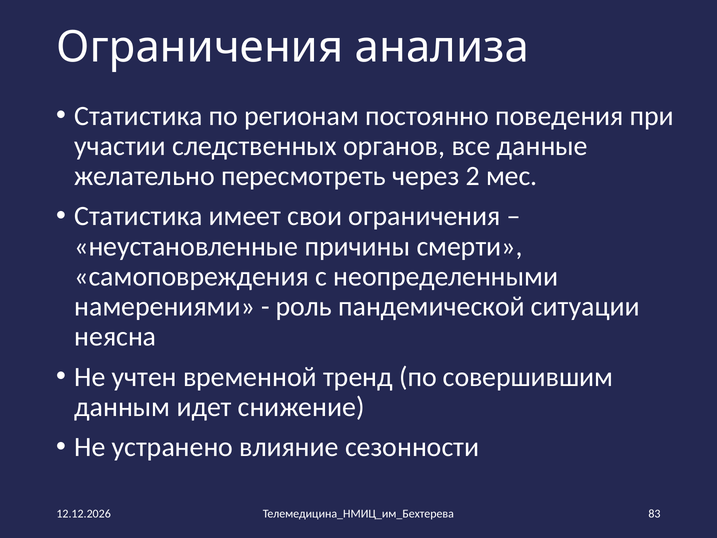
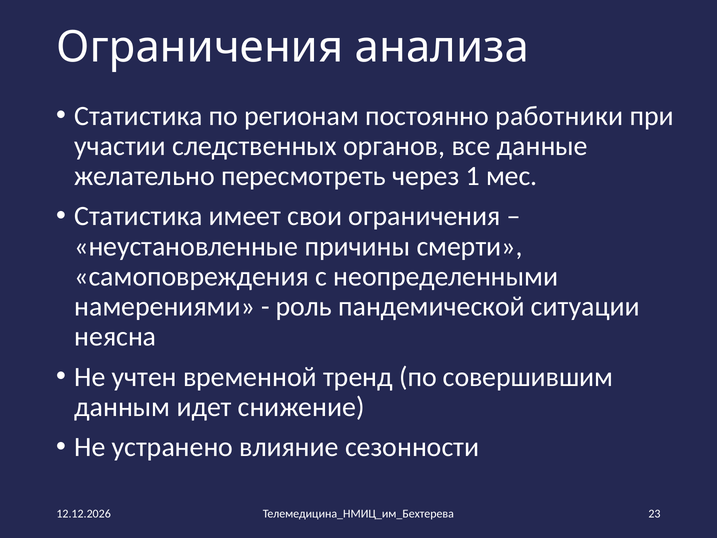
поведения: поведения -> работники
2: 2 -> 1
83: 83 -> 23
